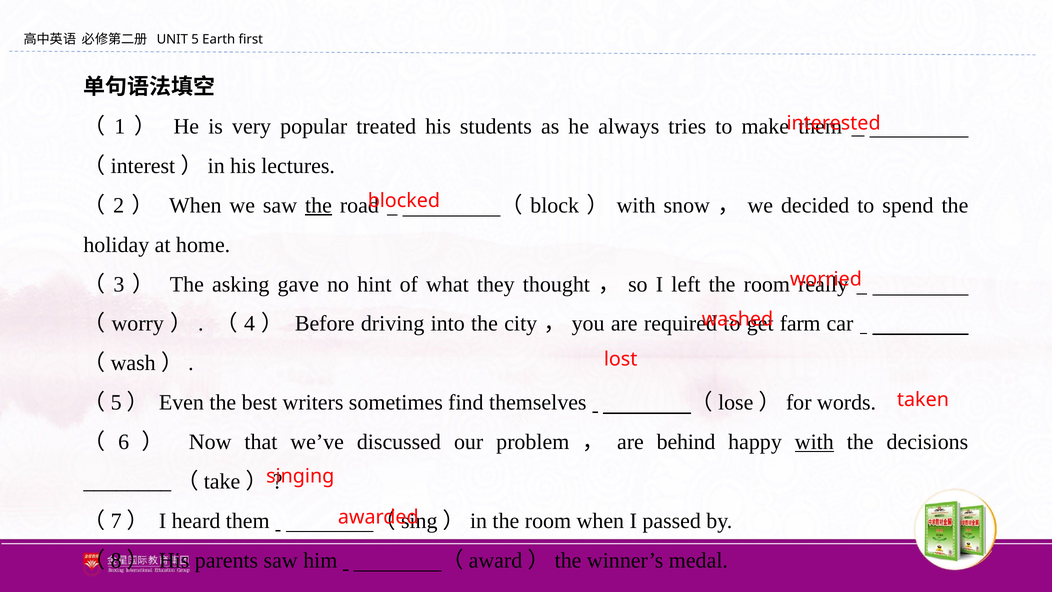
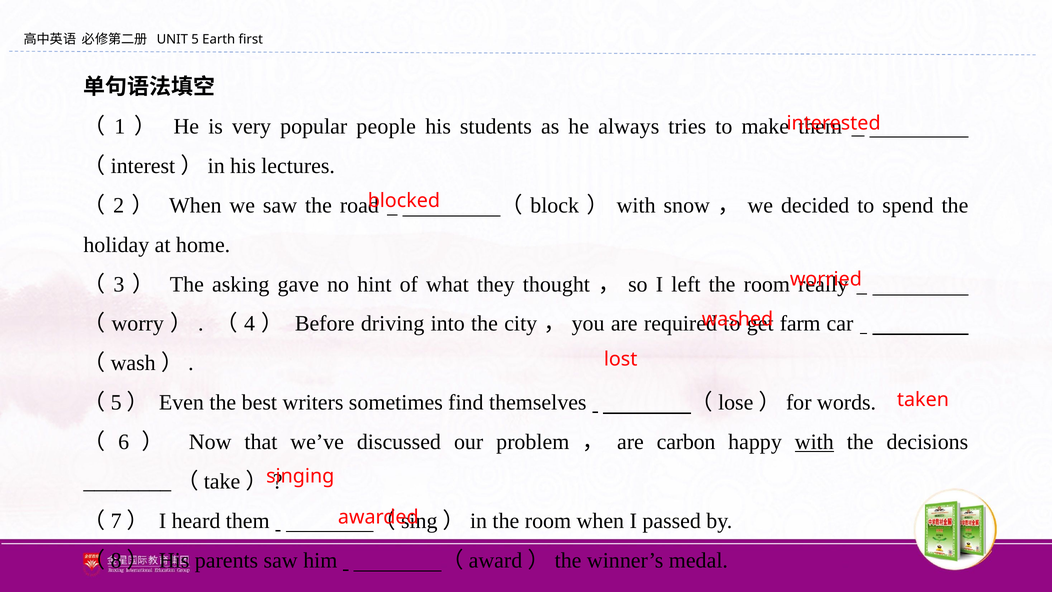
treated: treated -> people
the at (319, 205) underline: present -> none
behind: behind -> carbon
